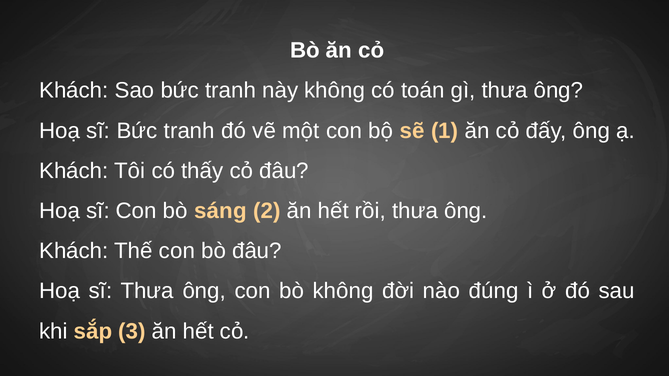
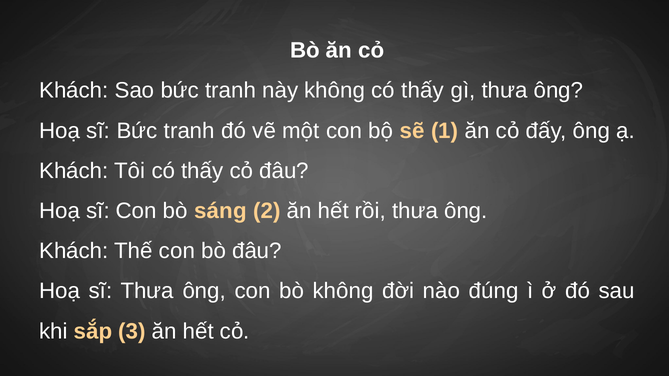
không có toán: toán -> thấy
